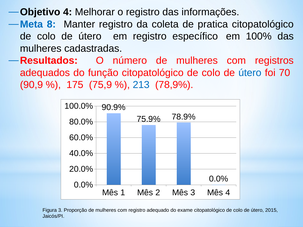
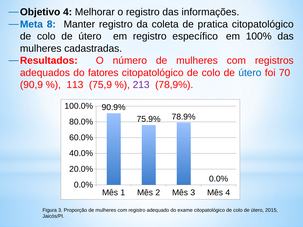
função: função -> fatores
175: 175 -> 113
213 colour: blue -> purple
